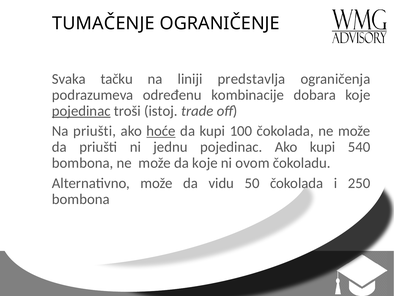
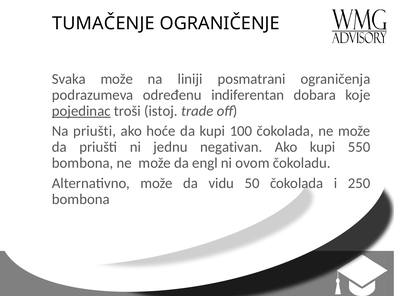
Svaka tačku: tačku -> može
predstavlja: predstavlja -> posmatrani
kombinacije: kombinacije -> indiferentan
hoće underline: present -> none
jednu pojedinac: pojedinac -> negativan
540: 540 -> 550
da koje: koje -> engl
